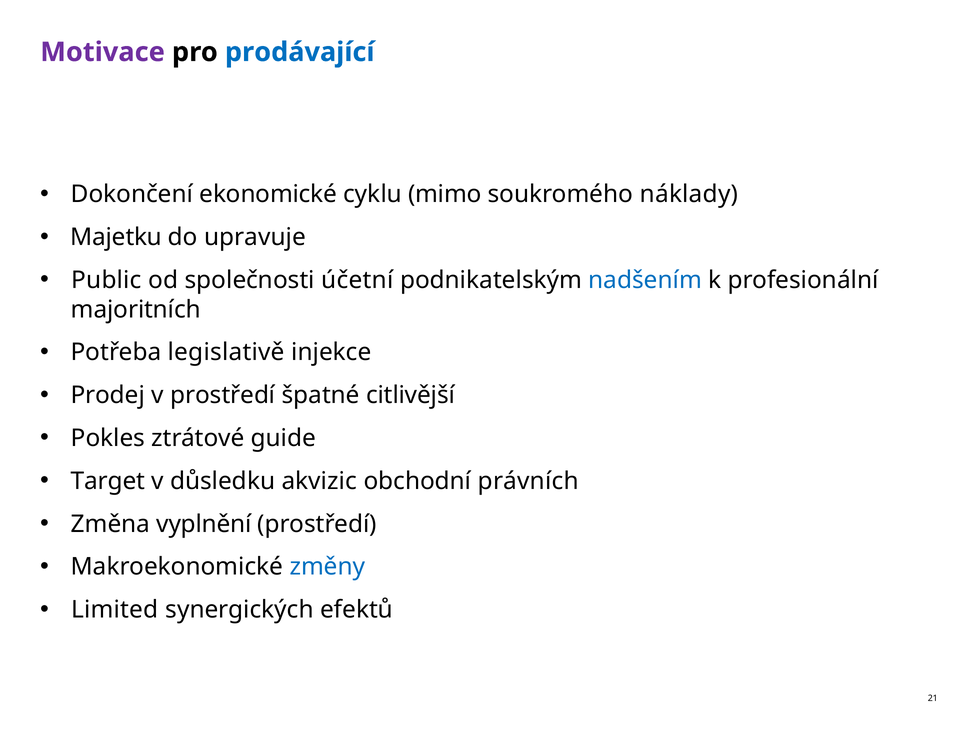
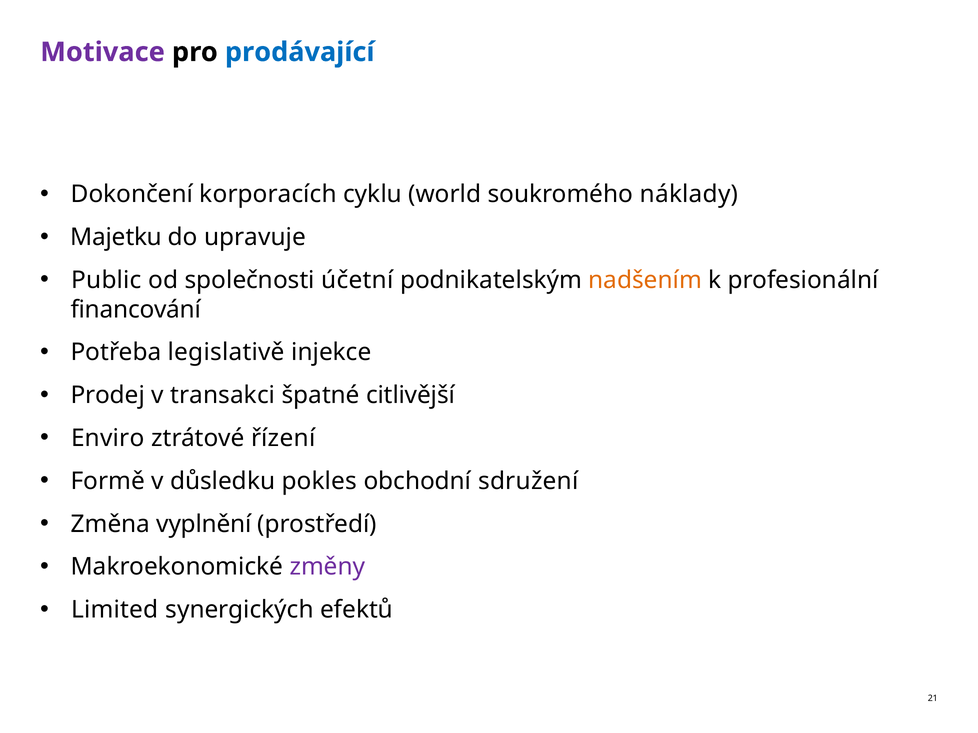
ekonomické: ekonomické -> korporacích
mimo: mimo -> world
nadšením colour: blue -> orange
majoritních: majoritních -> financování
v prostředí: prostředí -> transakci
Pokles: Pokles -> Enviro
guide: guide -> řízení
Target: Target -> Formě
akvizic: akvizic -> pokles
právních: právních -> sdružení
změny colour: blue -> purple
